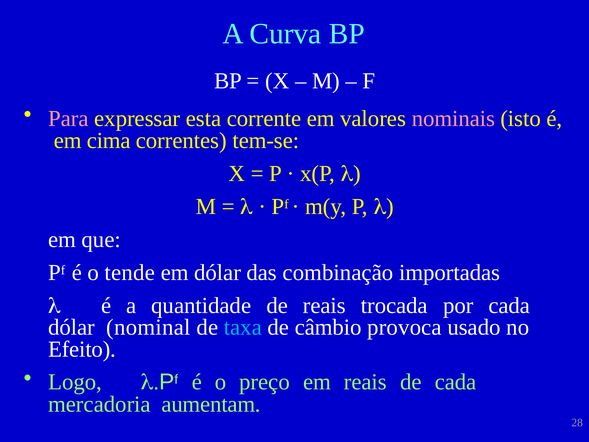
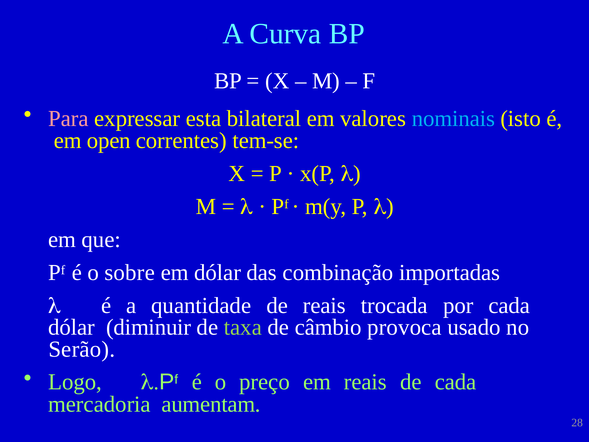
corrente: corrente -> bilateral
nominais colour: pink -> light blue
cima: cima -> open
tende: tende -> sobre
nominal: nominal -> diminuir
taxa colour: light blue -> light green
Efeito: Efeito -> Serão
